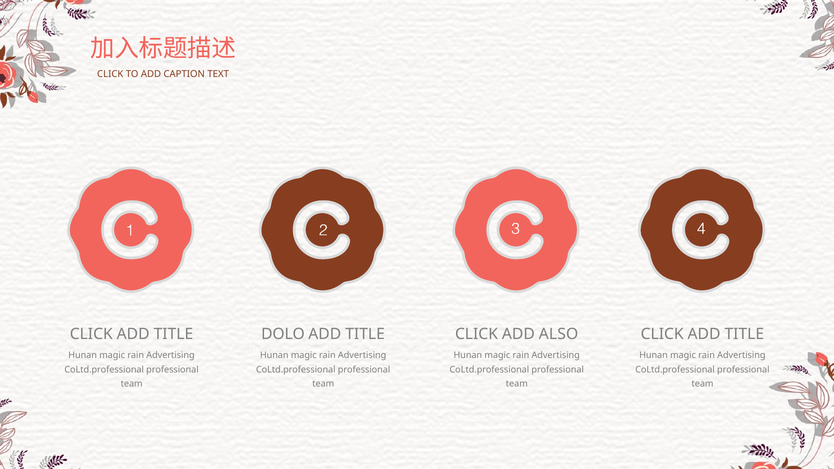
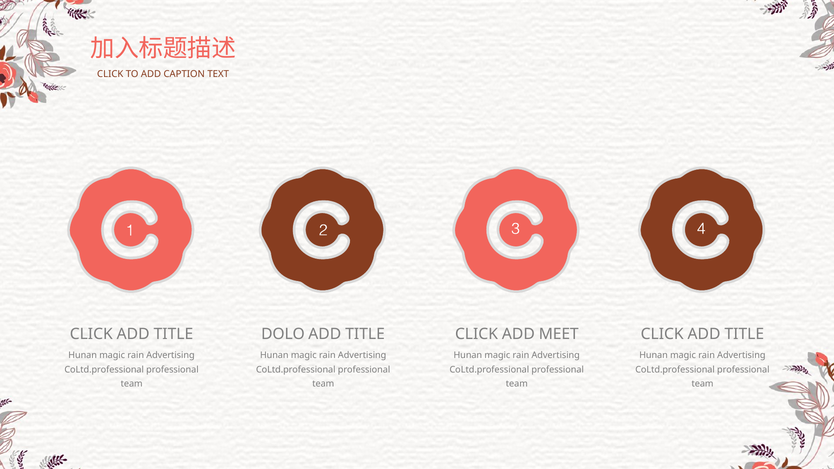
ALSO: ALSO -> MEET
